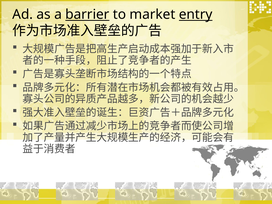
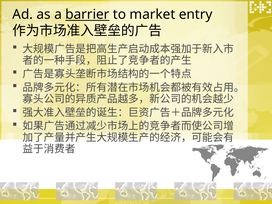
entry underline: present -> none
